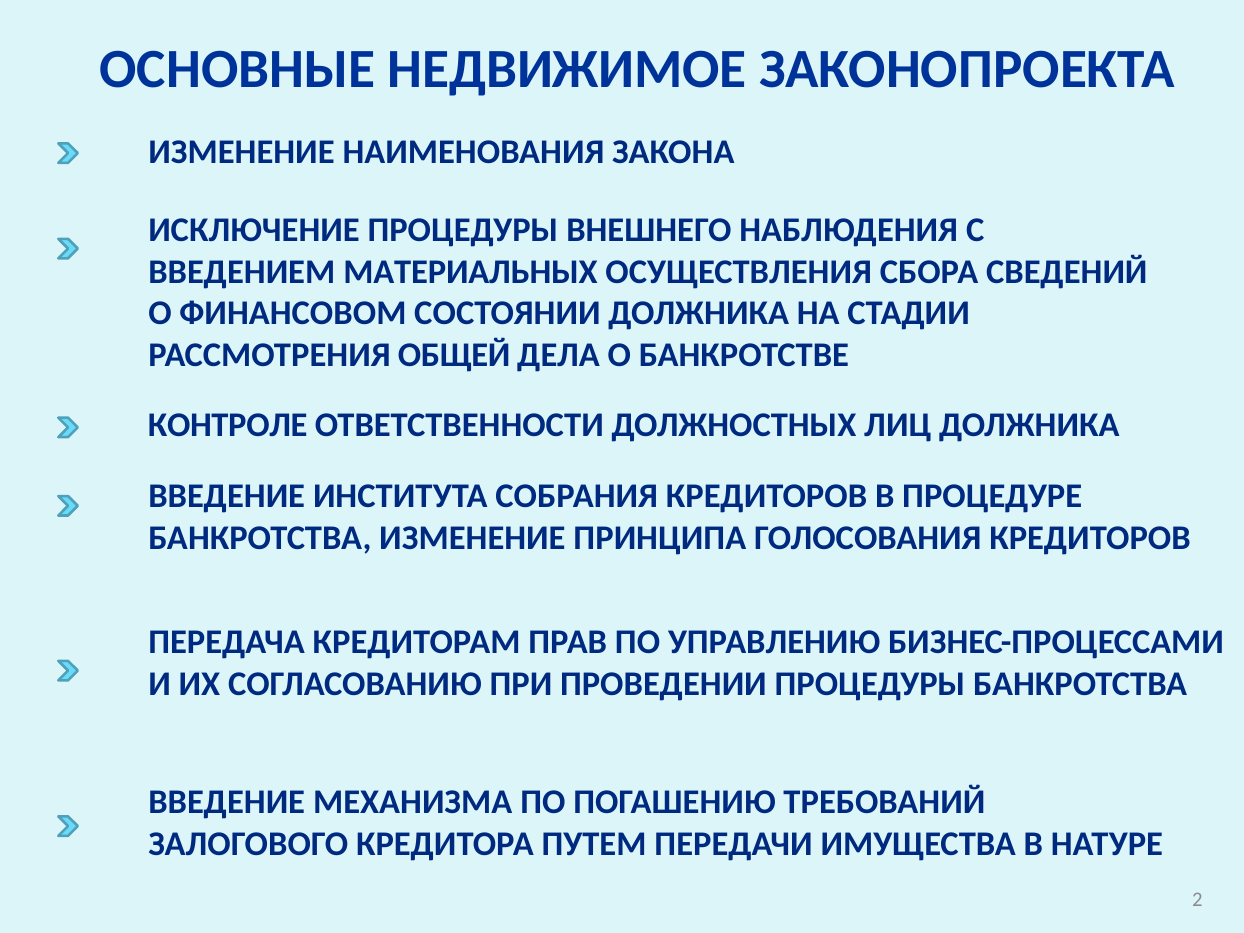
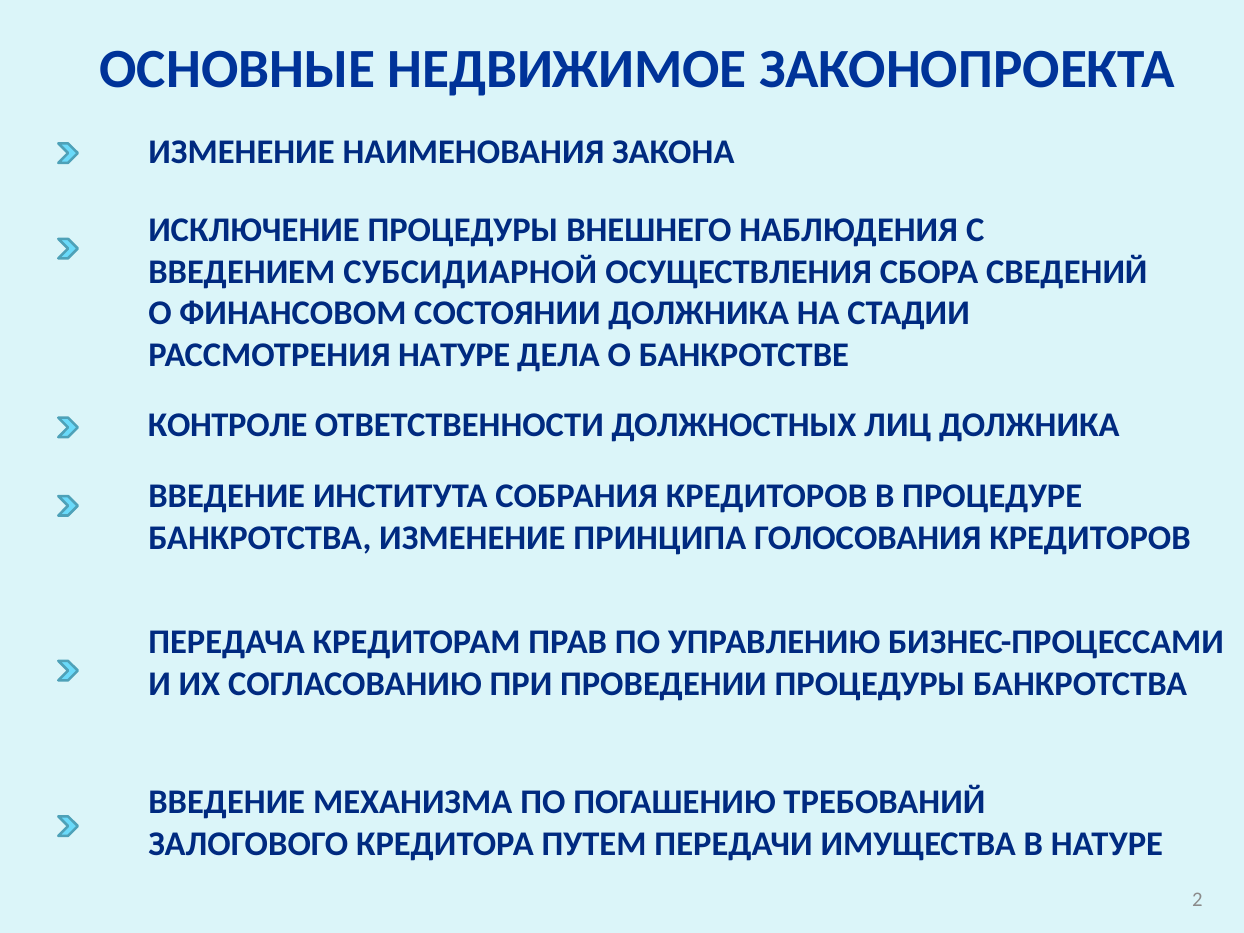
МАТЕРИАЛЬНЫХ: МАТЕРИАЛЬНЫХ -> СУБСИДИАРНОЙ
РАССМОТРЕНИЯ ОБЩЕЙ: ОБЩЕЙ -> НАТУРЕ
